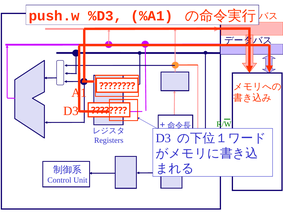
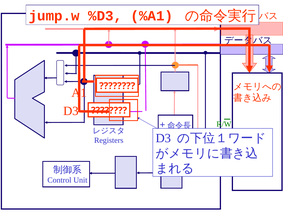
push.w: push.w -> jump.w
